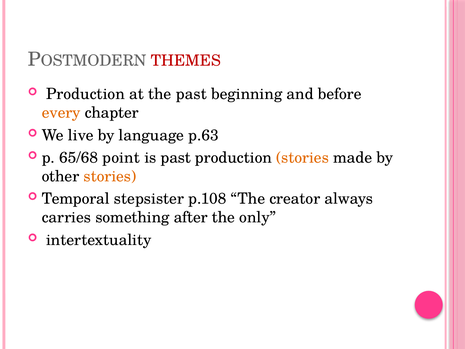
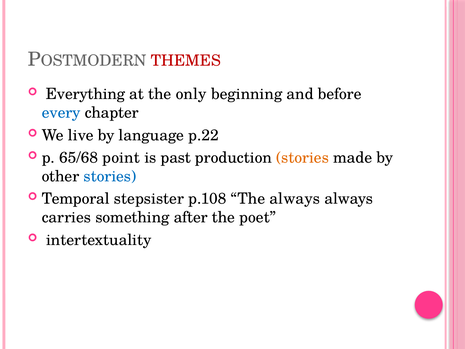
Production at (85, 94): Production -> Everything
the past: past -> only
every colour: orange -> blue
p.63: p.63 -> p.22
stories at (110, 176) colour: orange -> blue
The creator: creator -> always
only: only -> poet
